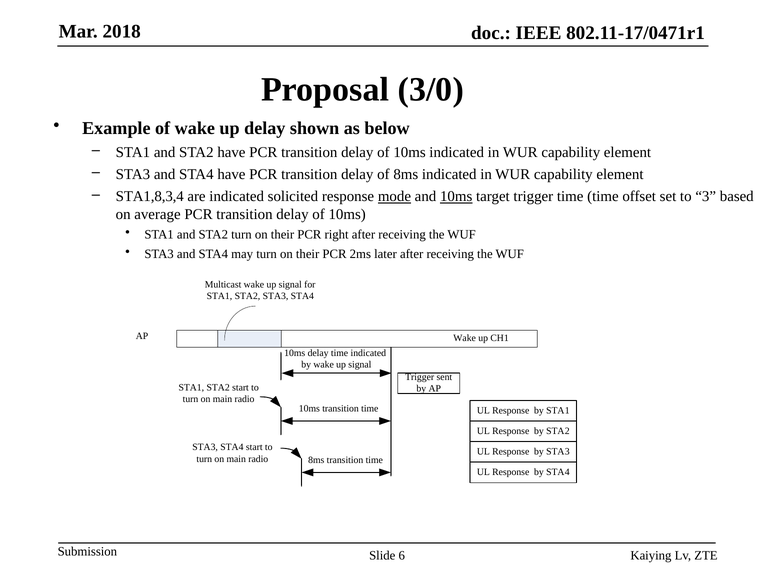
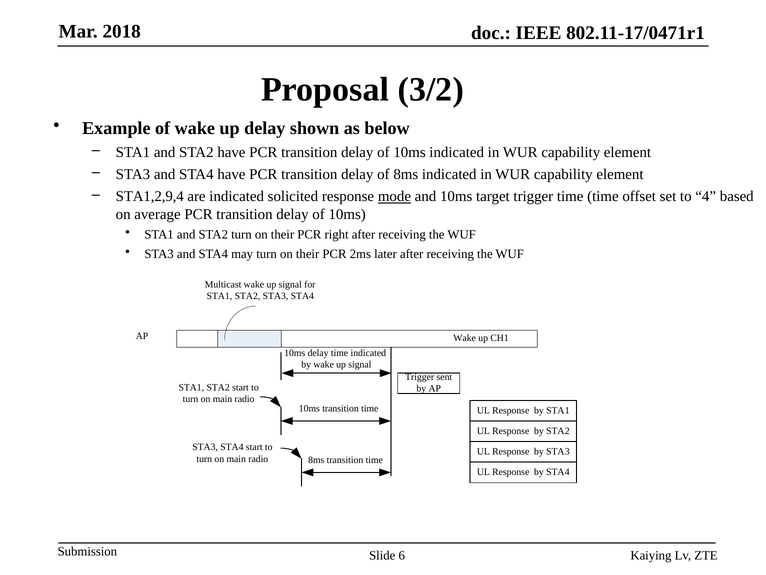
3/0: 3/0 -> 3/2
STA1,8,3,4: STA1,8,3,4 -> STA1,2,9,4
10ms at (456, 196) underline: present -> none
3: 3 -> 4
